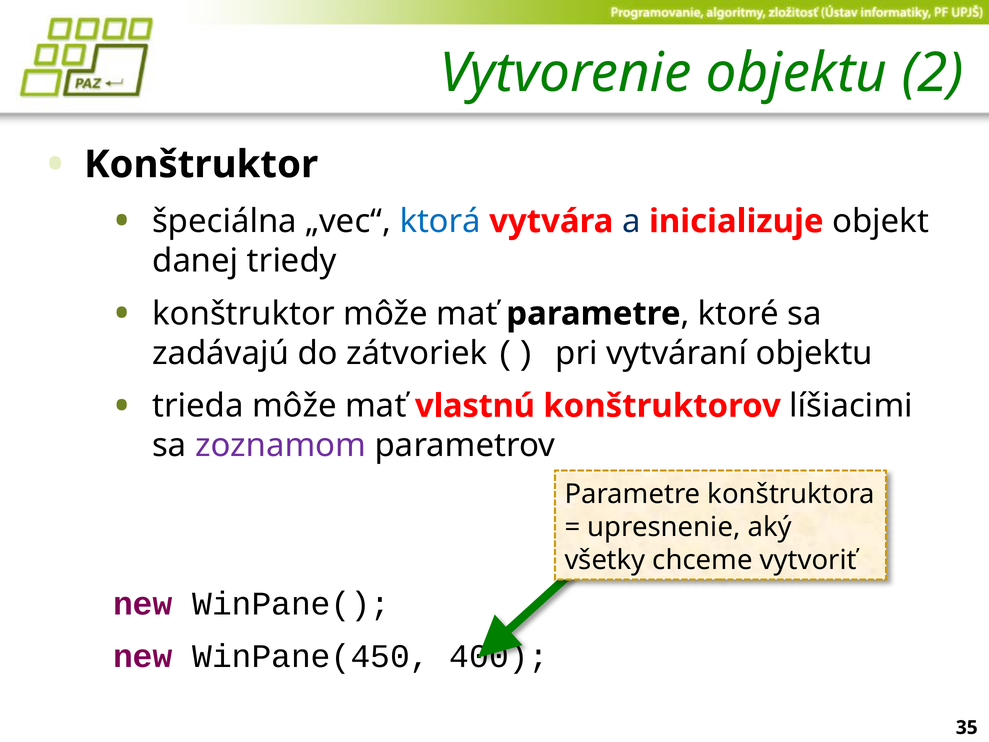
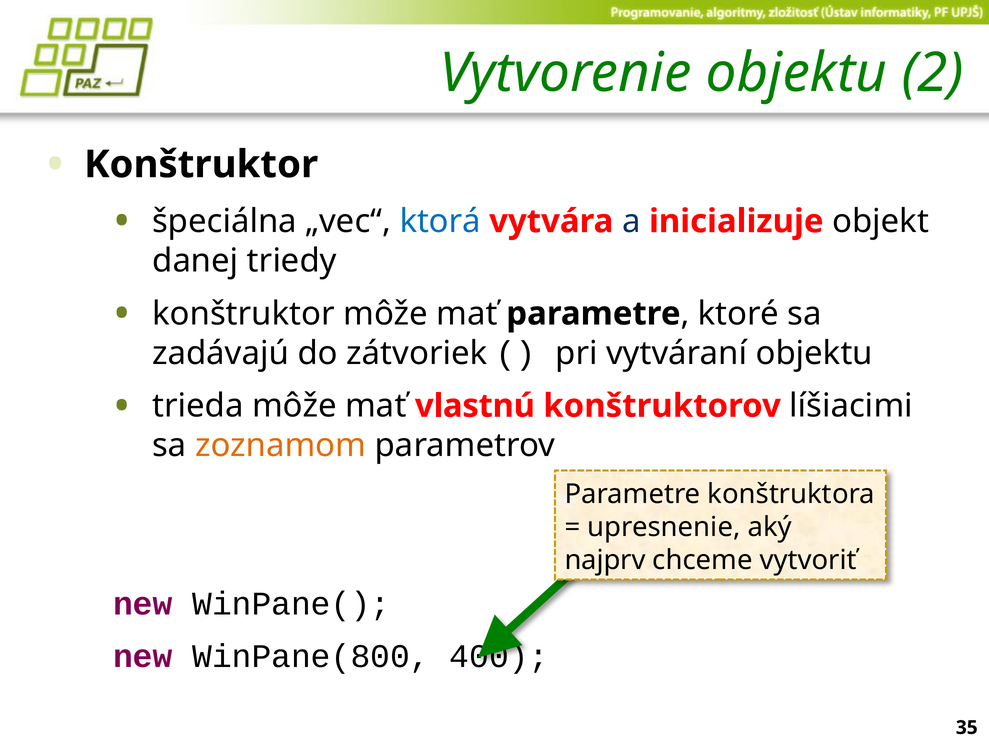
zoznamom colour: purple -> orange
všetky: všetky -> najprv
WinPane(450: WinPane(450 -> WinPane(800
